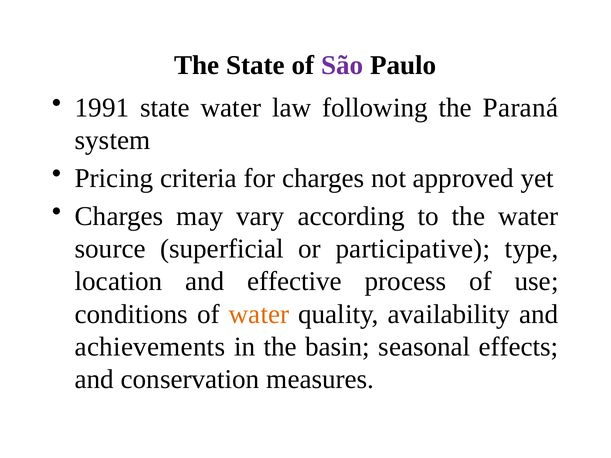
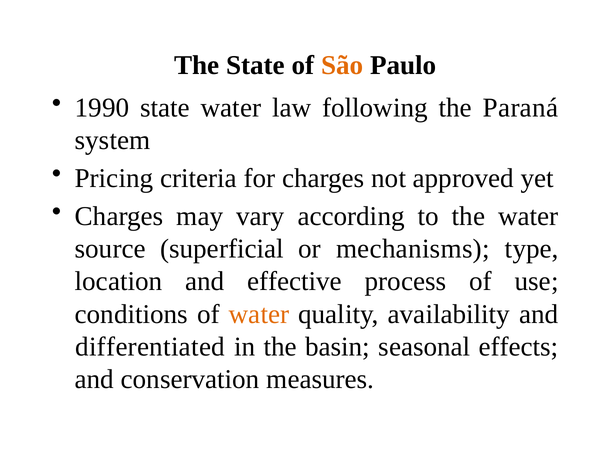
São colour: purple -> orange
1991: 1991 -> 1990
participative: participative -> mechanisms
achievements: achievements -> differentiated
